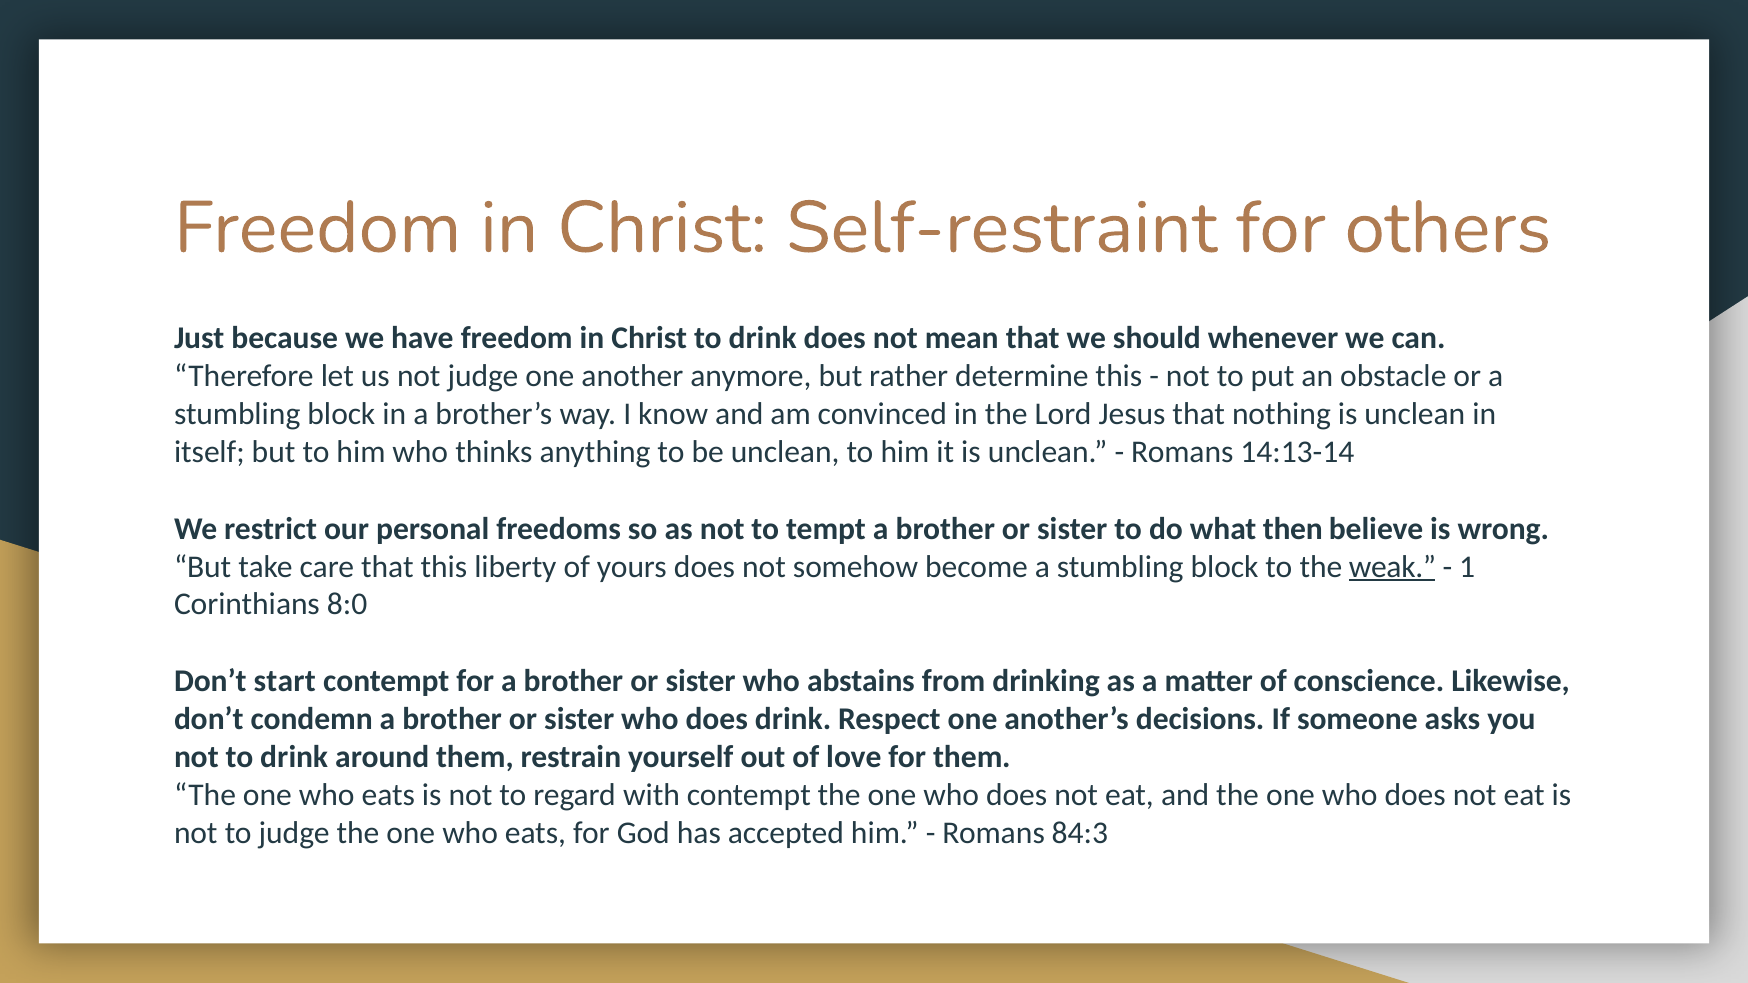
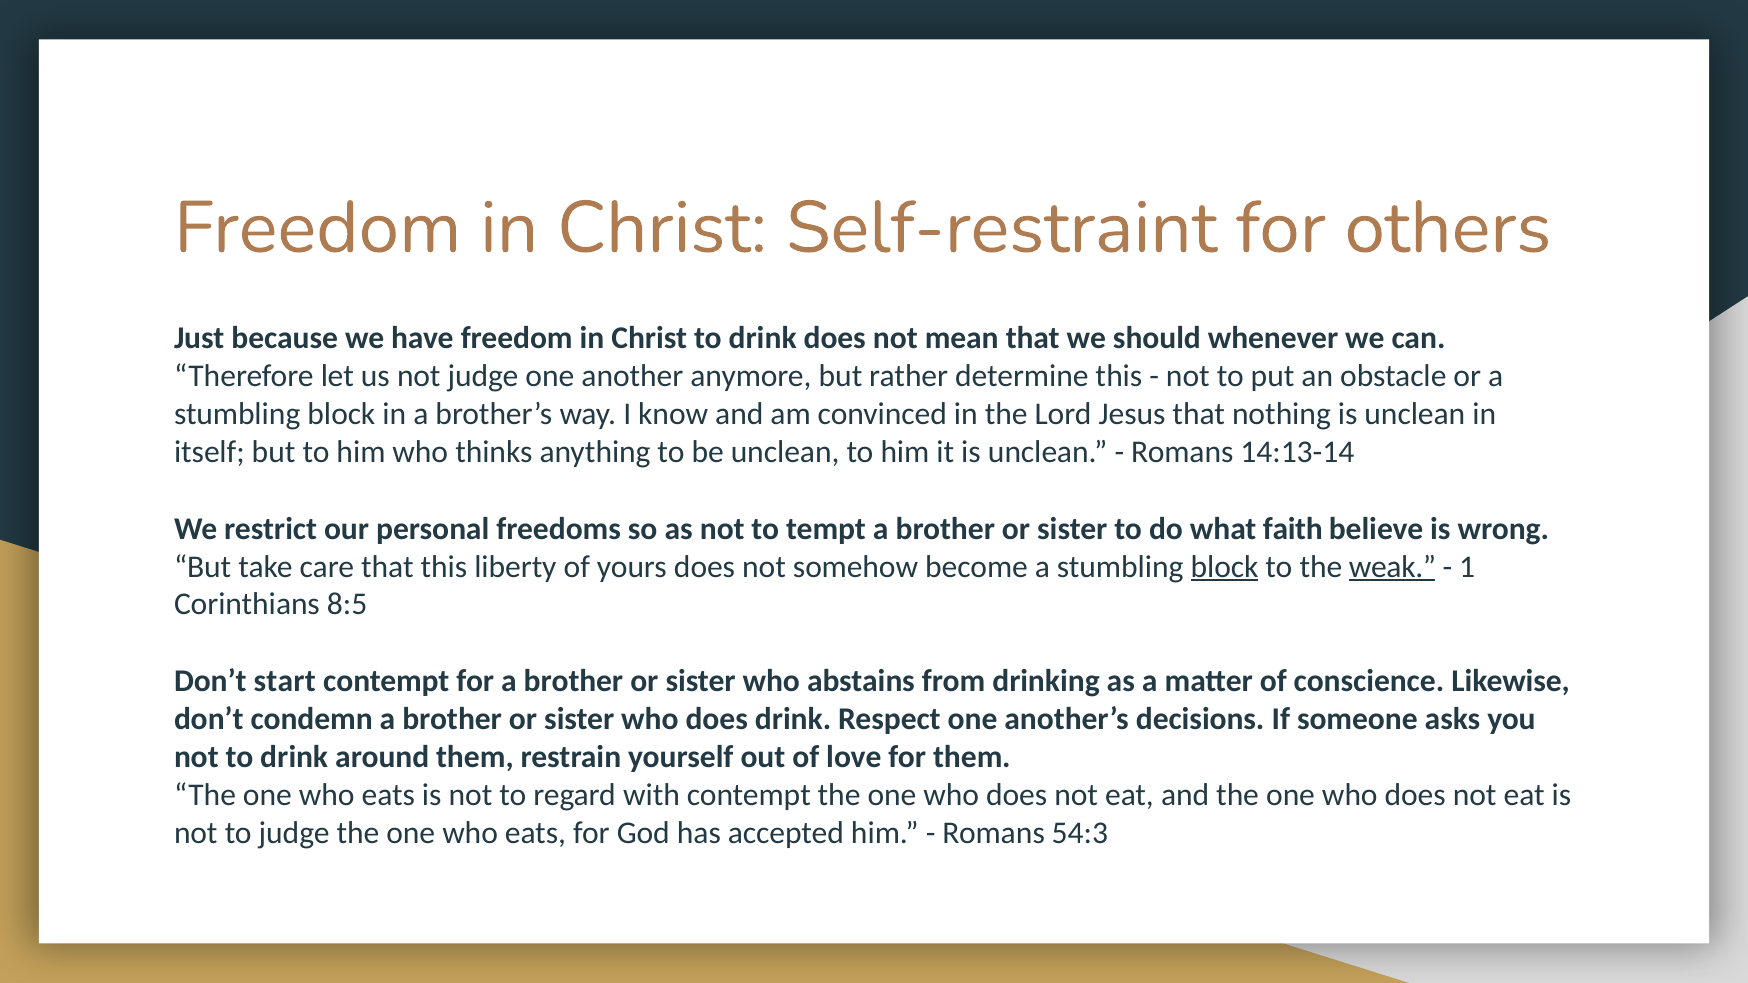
then: then -> faith
block at (1225, 567) underline: none -> present
8:0: 8:0 -> 8:5
84:3: 84:3 -> 54:3
